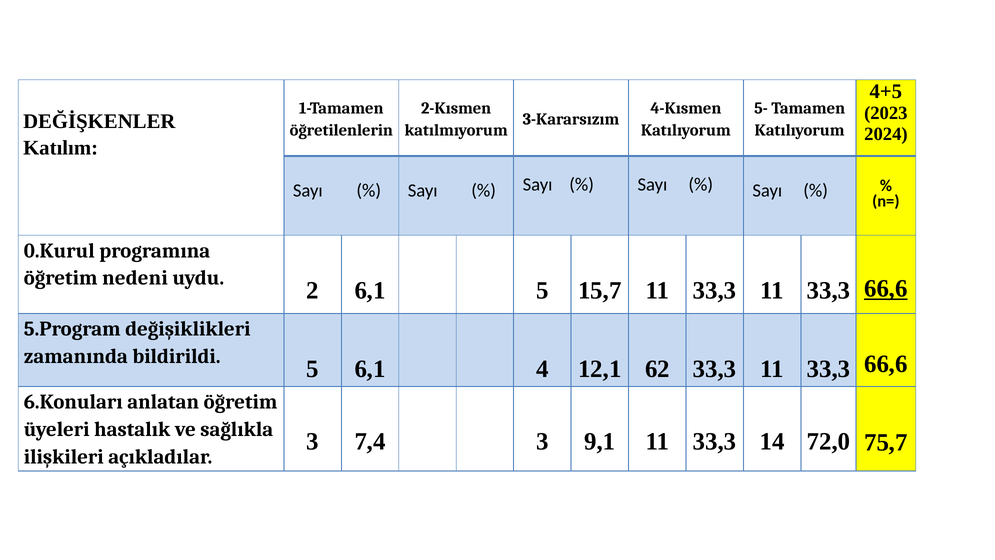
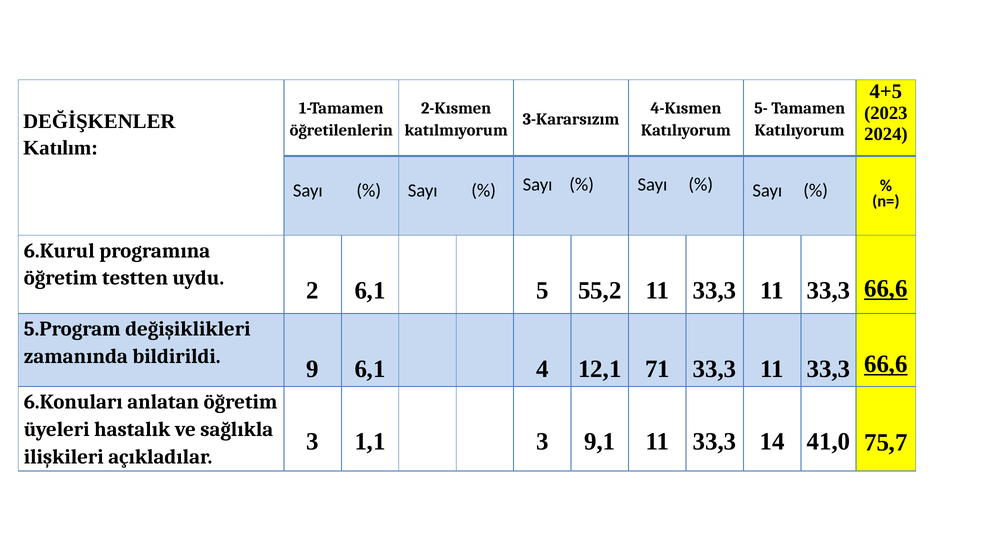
0.Kurul: 0.Kurul -> 6.Kurul
nedeni: nedeni -> testten
15,7: 15,7 -> 55,2
bildirildi 5: 5 -> 9
62: 62 -> 71
66,6 at (886, 364) underline: none -> present
7,4: 7,4 -> 1,1
72,0: 72,0 -> 41,0
